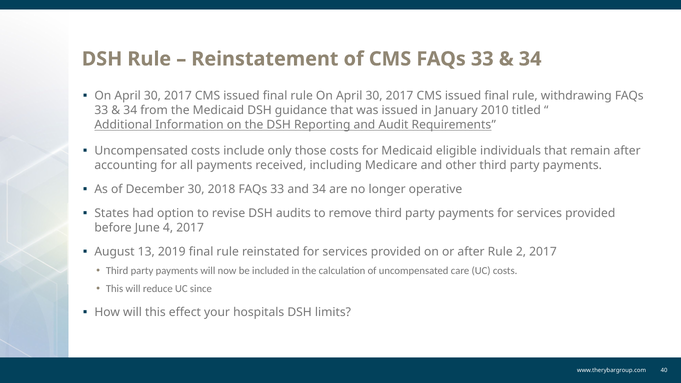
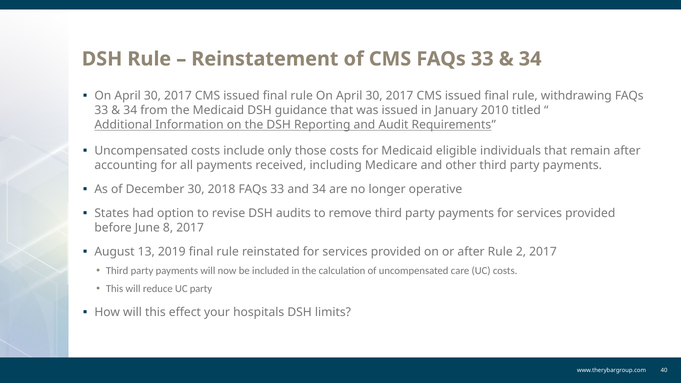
4: 4 -> 8
UC since: since -> party
